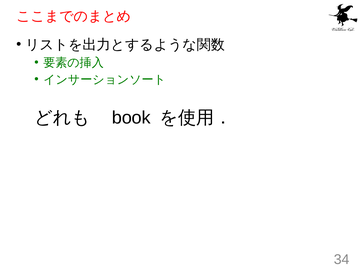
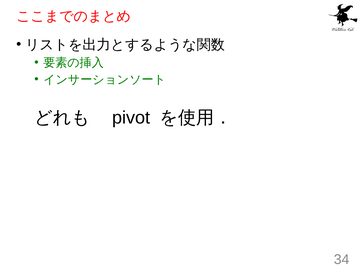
book: book -> pivot
